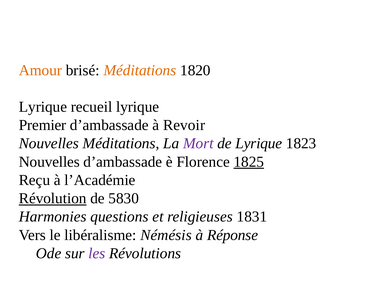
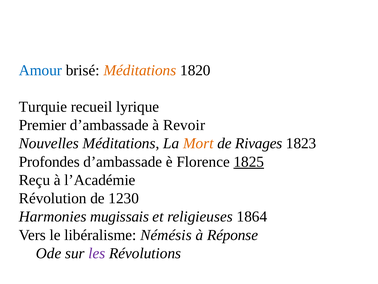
Amour colour: orange -> blue
Lyrique at (43, 107): Lyrique -> Turquie
Mort colour: purple -> orange
de Lyrique: Lyrique -> Rivages
Nouvelles at (49, 161): Nouvelles -> Profondes
Révolution underline: present -> none
5830: 5830 -> 1230
questions: questions -> mugissais
1831: 1831 -> 1864
